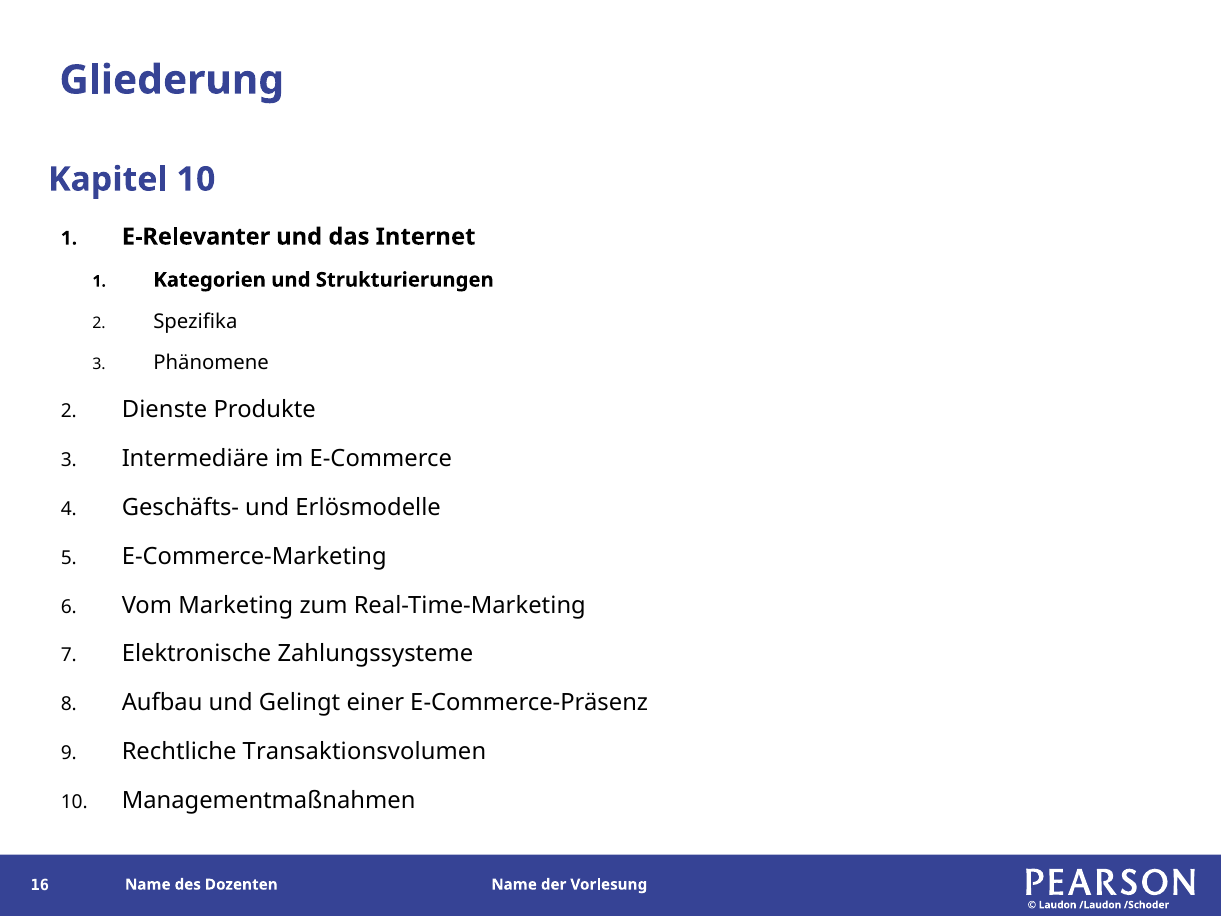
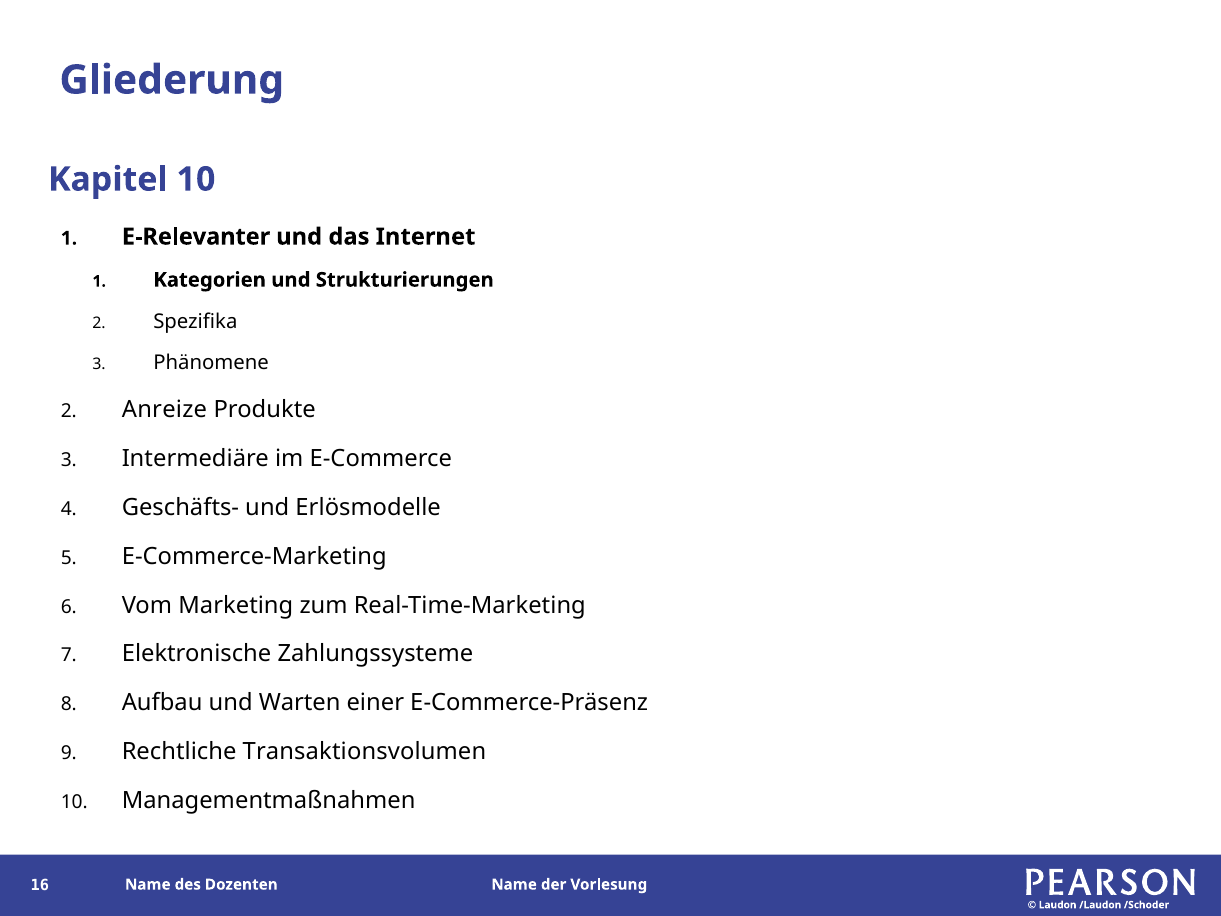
Dienste: Dienste -> Anreize
Gelingt: Gelingt -> Warten
